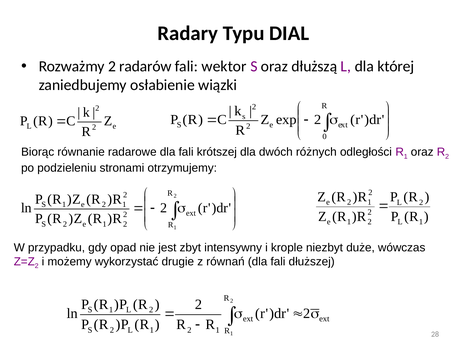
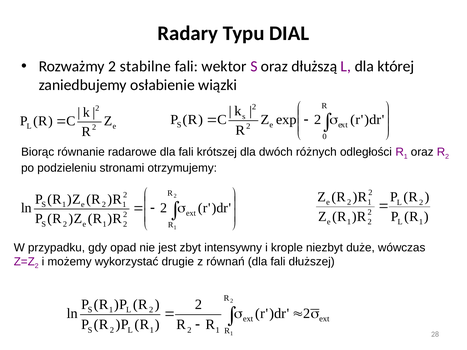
radarów: radarów -> stabilne
